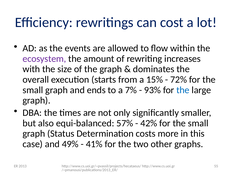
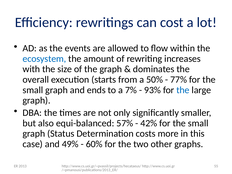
ecosystem colour: purple -> blue
15%: 15% -> 50%
72%: 72% -> 77%
41%: 41% -> 60%
